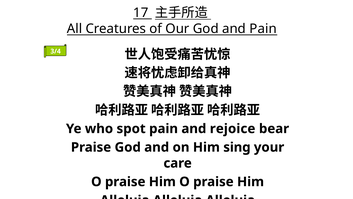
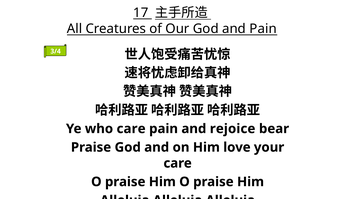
who spot: spot -> care
sing: sing -> love
